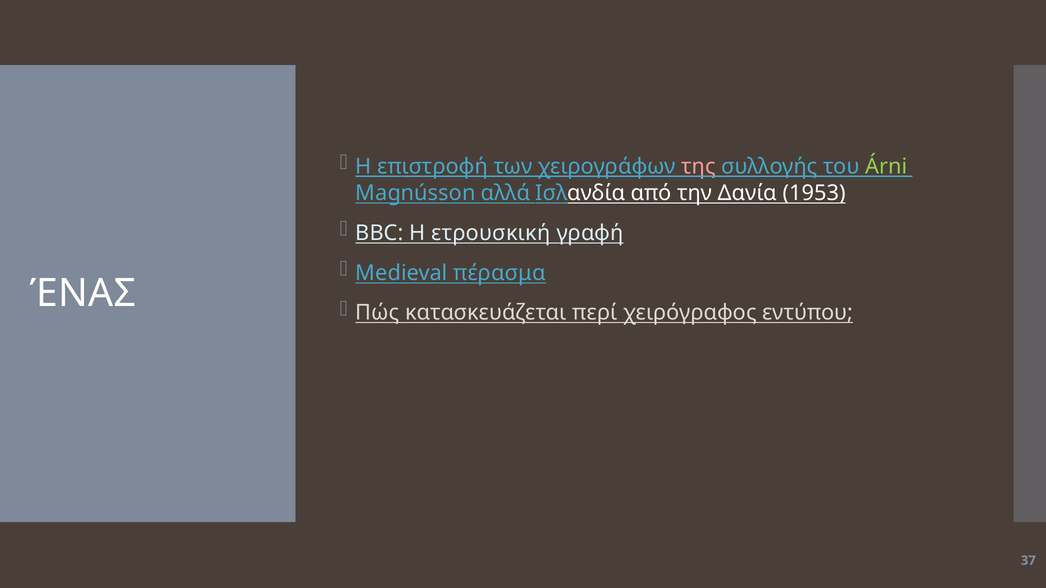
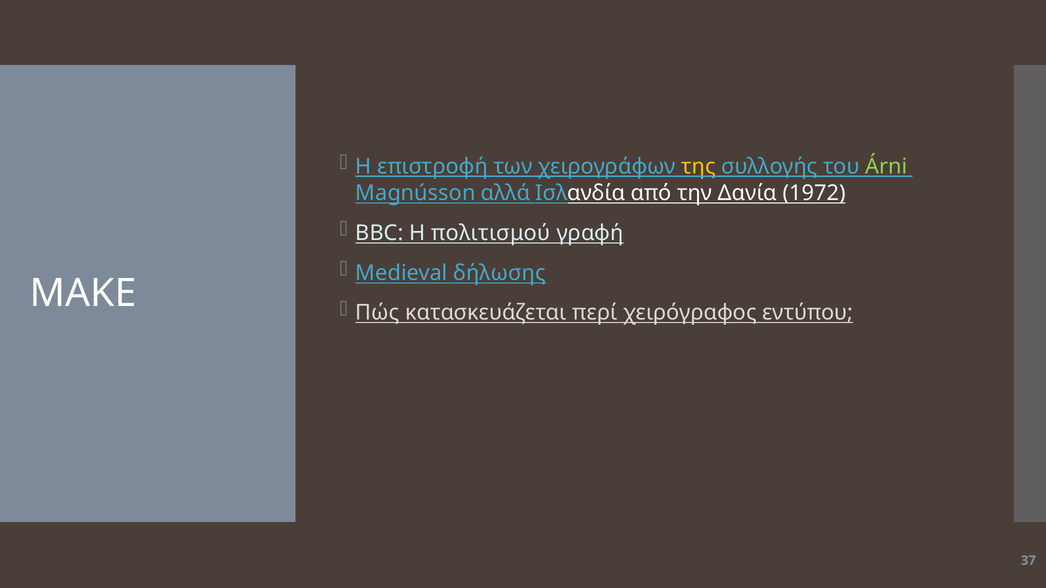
της colour: pink -> yellow
1953: 1953 -> 1972
ετρουσκική: ετρουσκική -> πολιτισμού
πέρασμα: πέρασμα -> δήλωσης
ΈΝΑΣ: ΈΝΑΣ -> MAKE
